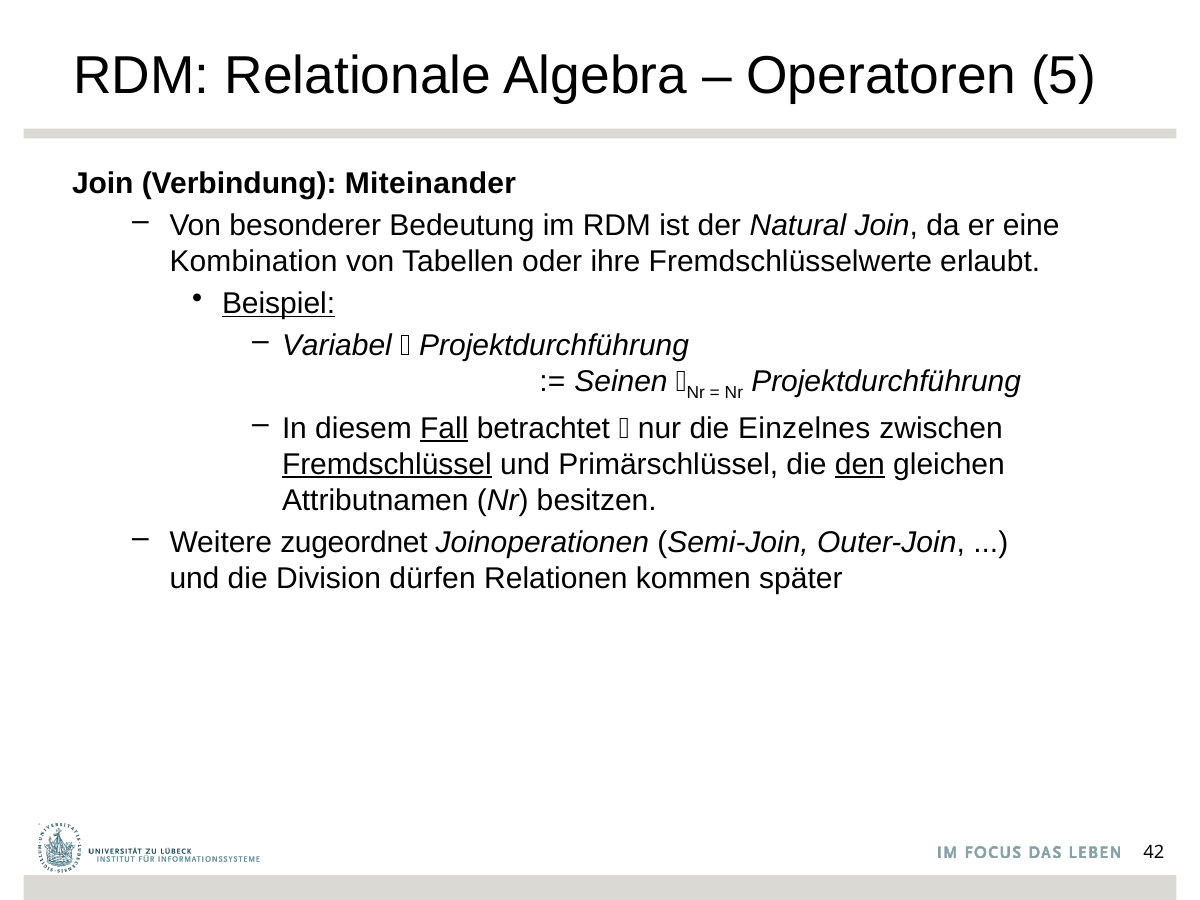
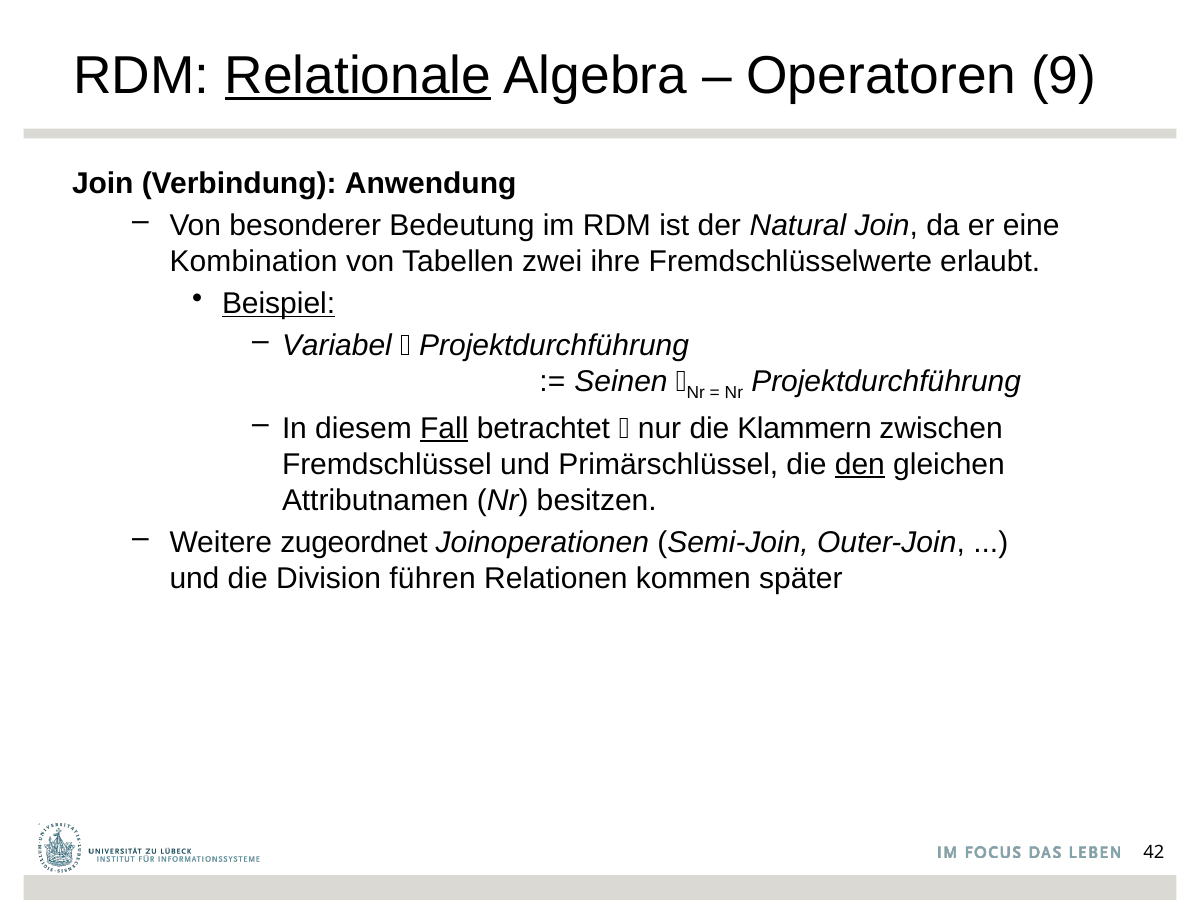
Relationale underline: none -> present
5: 5 -> 9
Miteinander: Miteinander -> Anwendung
oder: oder -> zwei
Einzelnes: Einzelnes -> Klammern
Fremdschlüssel underline: present -> none
dürfen: dürfen -> führen
